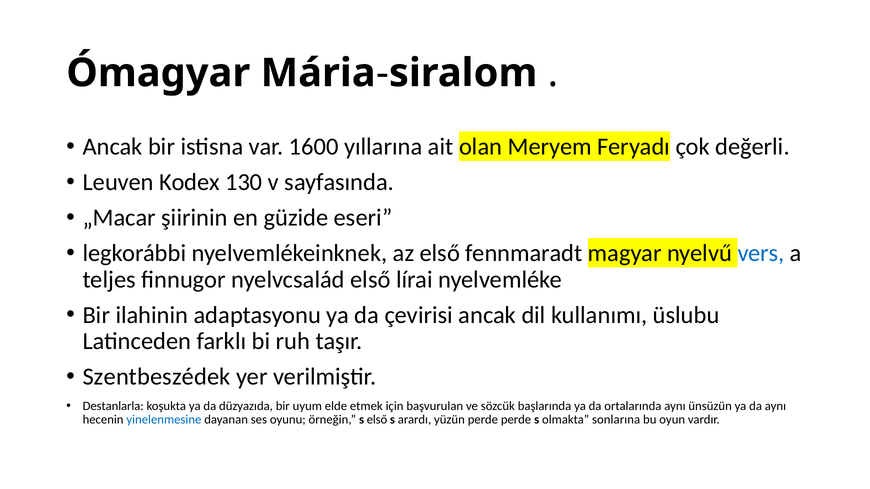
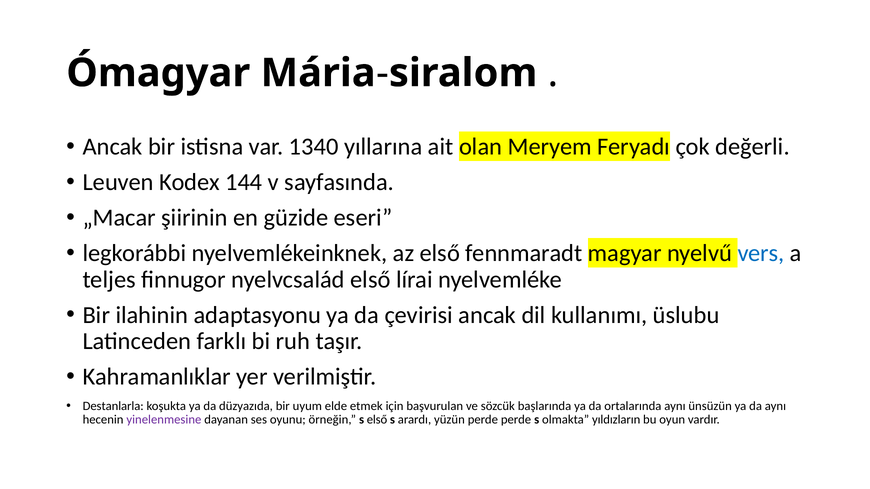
1600: 1600 -> 1340
130: 130 -> 144
Szentbeszédek: Szentbeszédek -> Kahramanlıklar
yinelenmesine colour: blue -> purple
sonlarına: sonlarına -> yıldızların
